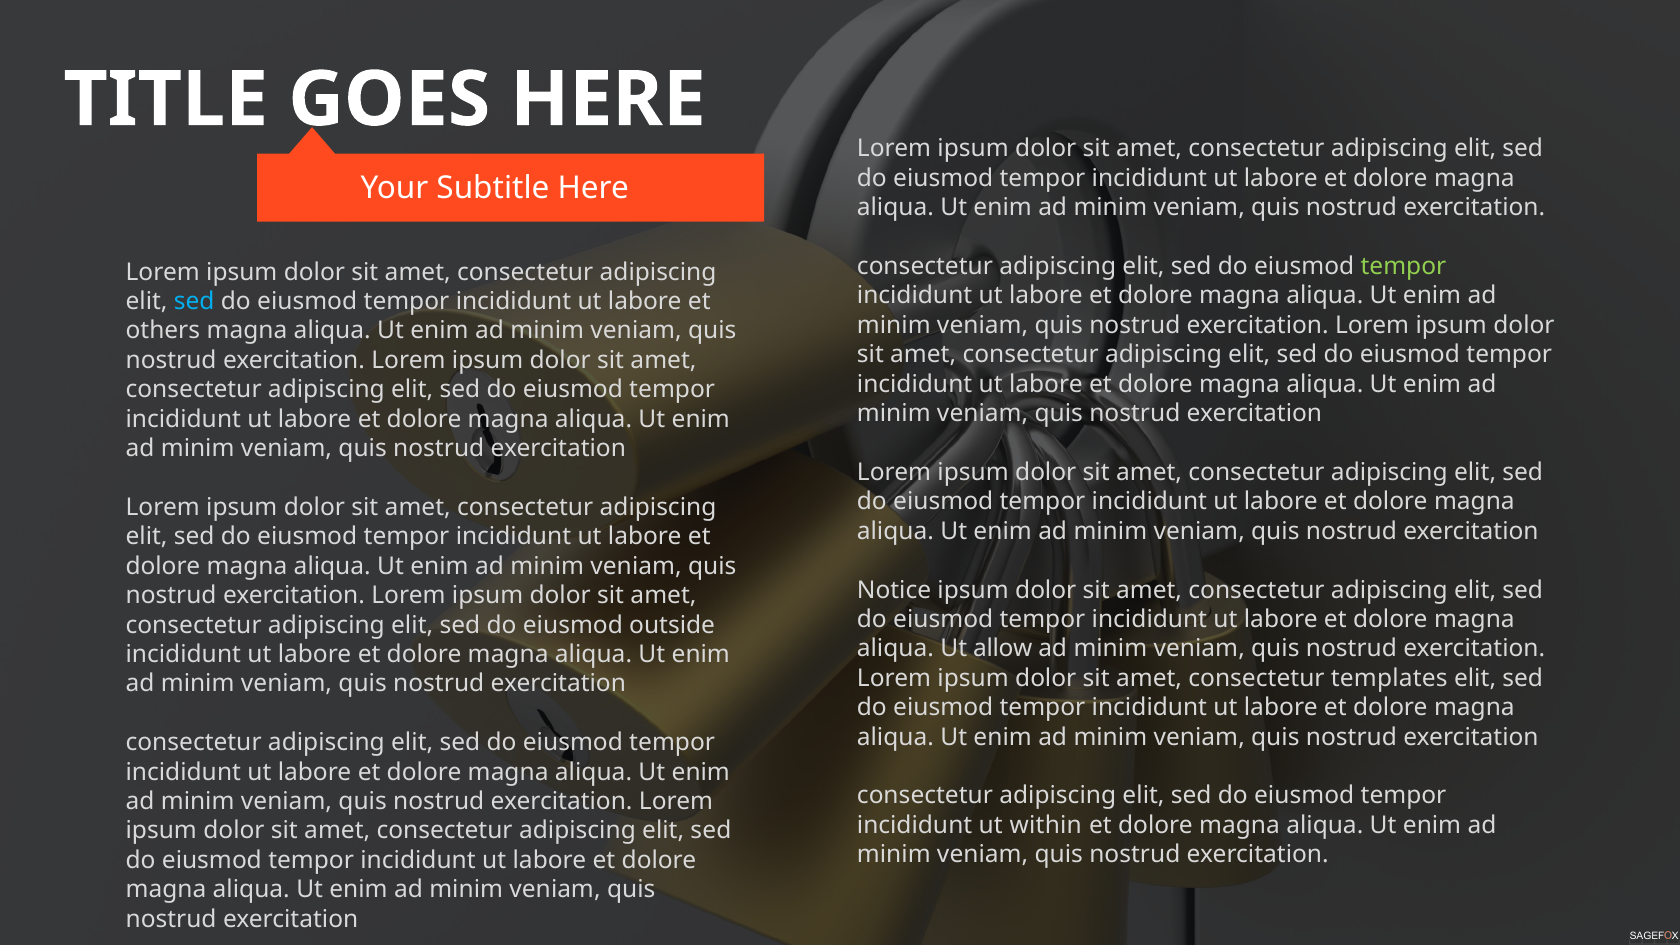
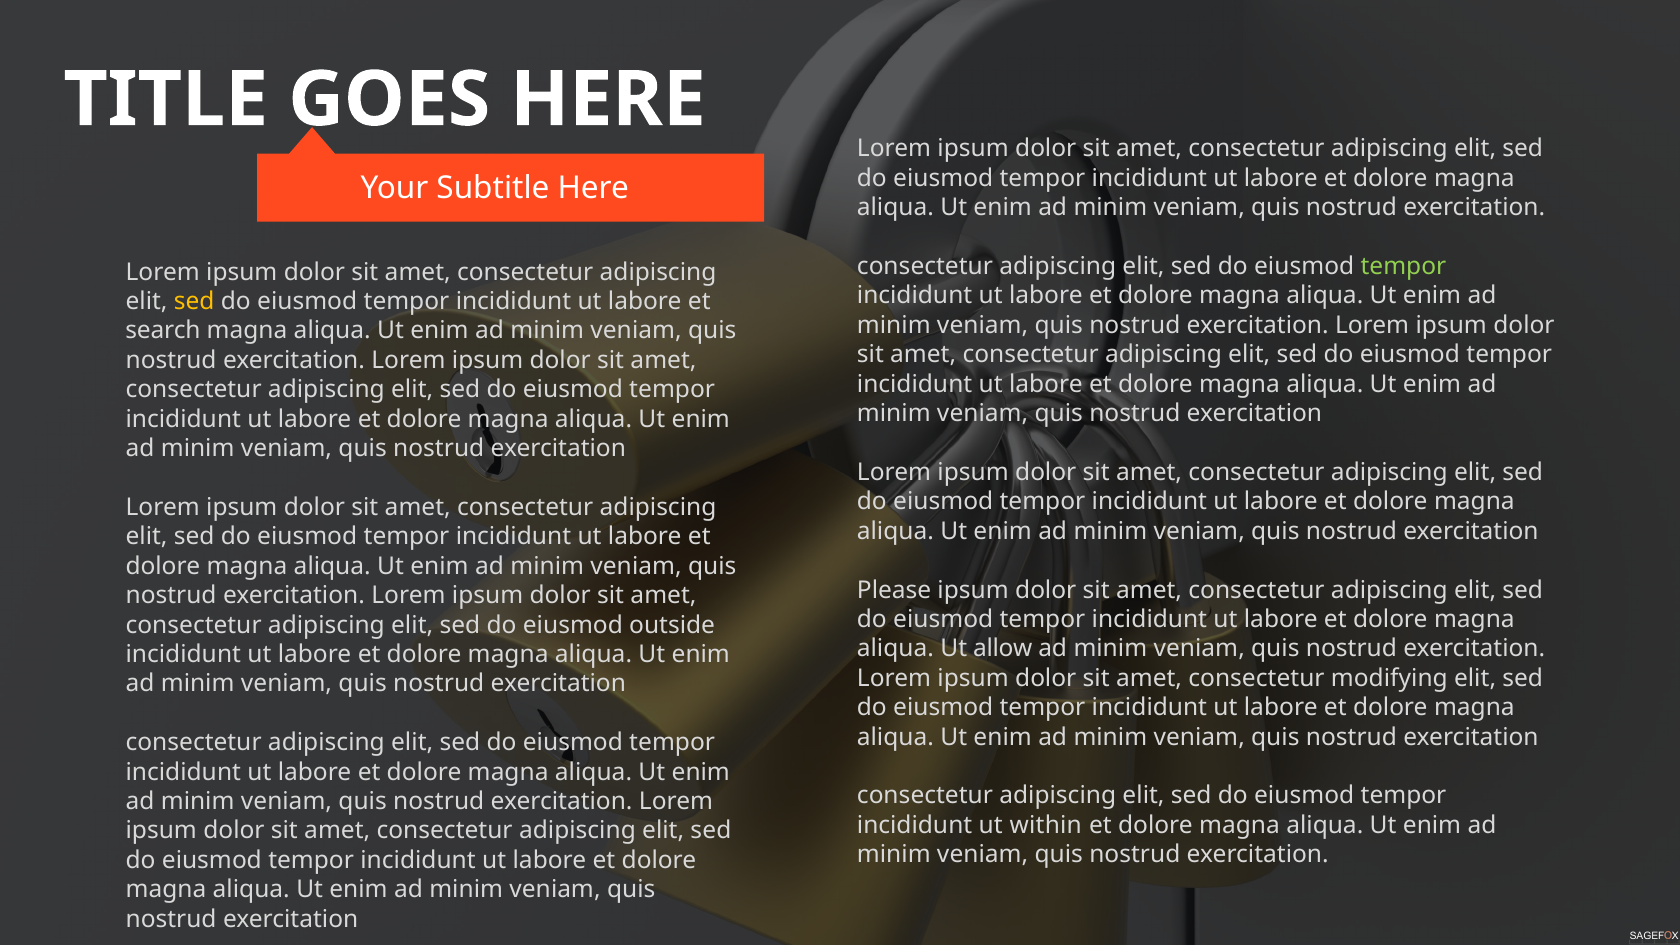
sed at (194, 301) colour: light blue -> yellow
others: others -> search
Notice: Notice -> Please
templates: templates -> modifying
